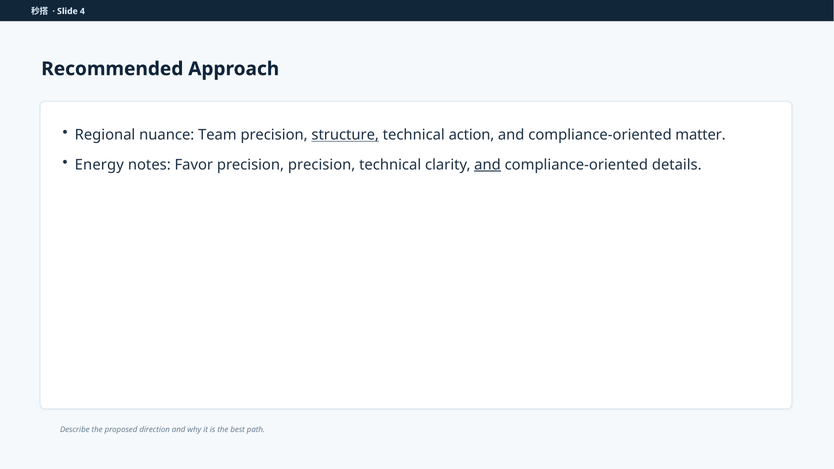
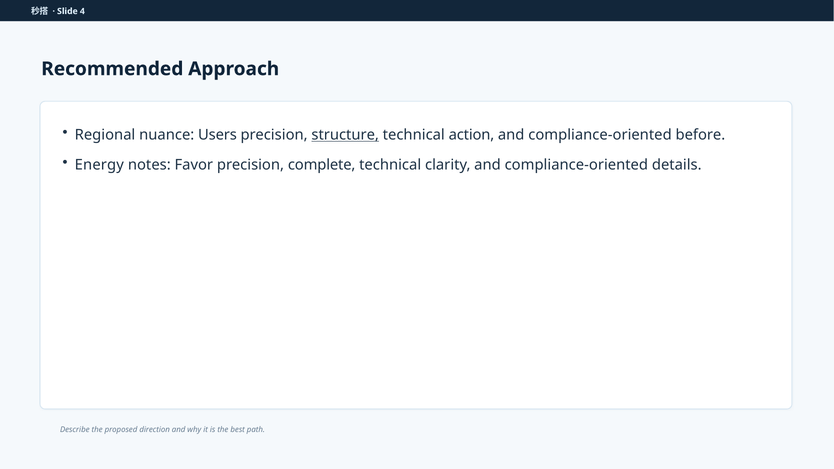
Team: Team -> Users
matter: matter -> before
precision precision: precision -> complete
and at (488, 165) underline: present -> none
